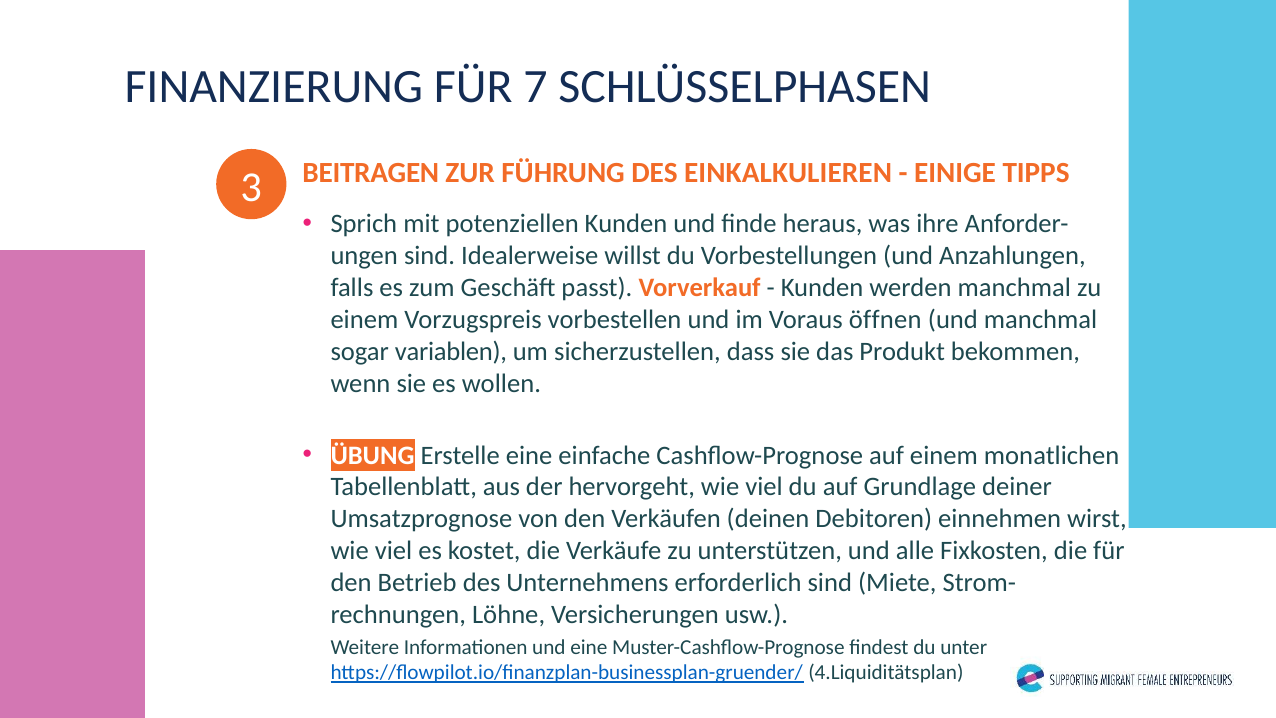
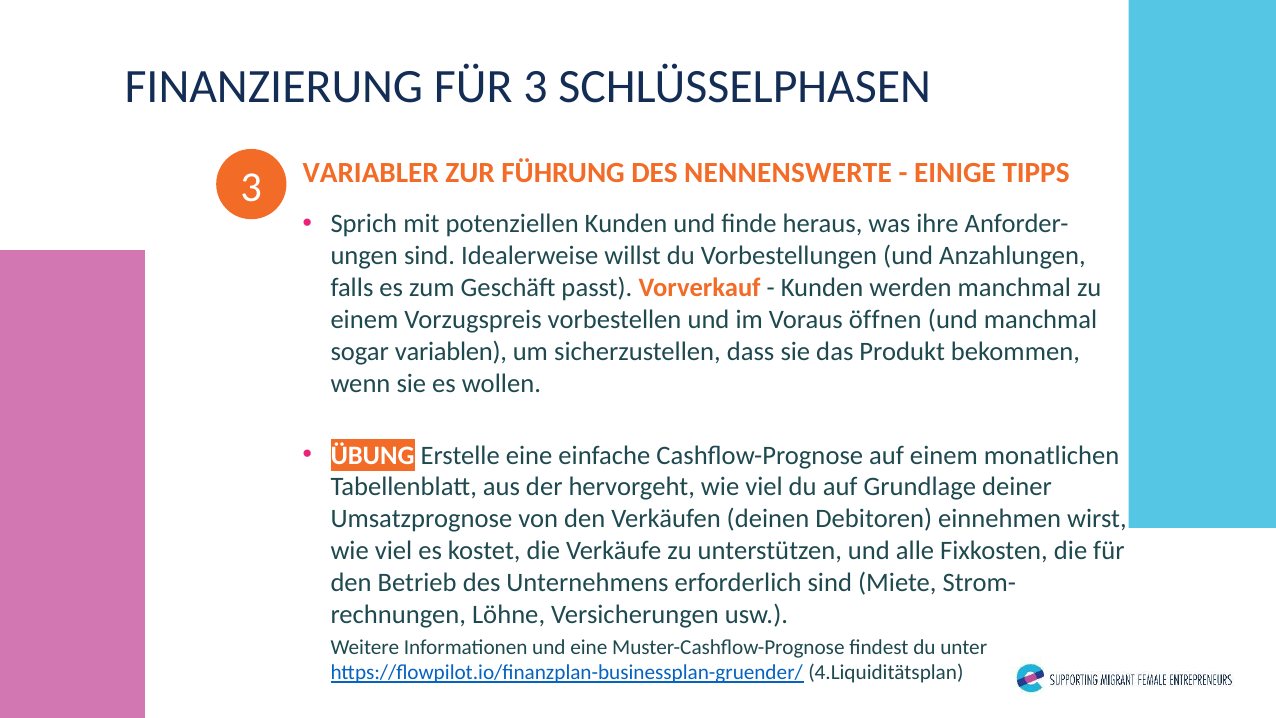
FÜR 7: 7 -> 3
BEITRAGEN: BEITRAGEN -> VARIABLER
EINKALKULIEREN: EINKALKULIEREN -> NENNENSWERTE
